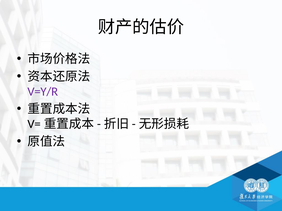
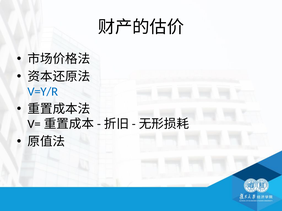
V=Y/R colour: purple -> blue
